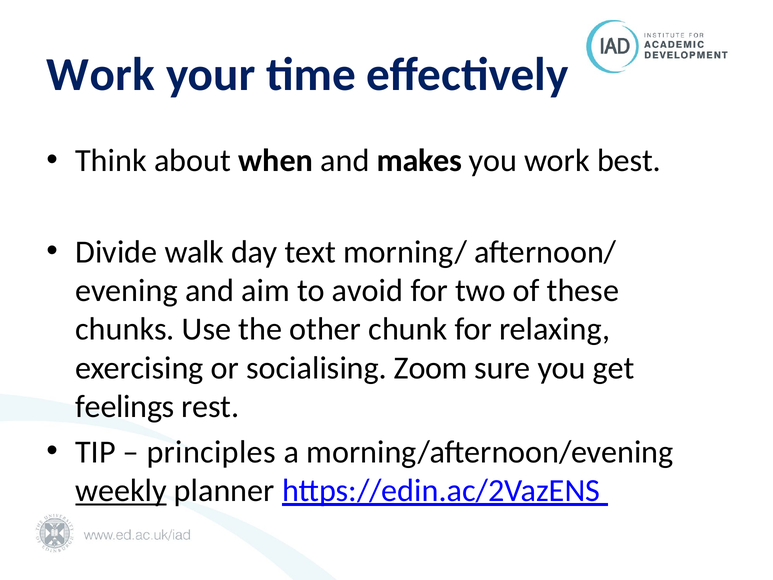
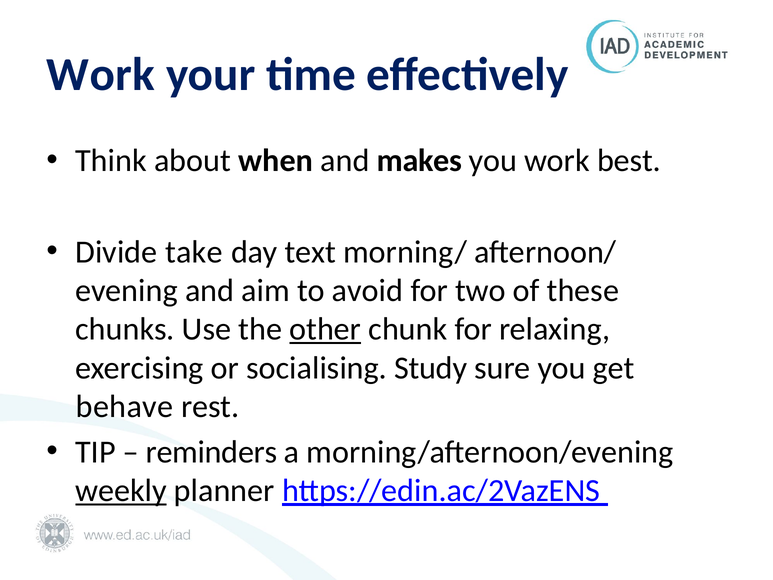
walk: walk -> take
other underline: none -> present
Zoom: Zoom -> Study
feelings: feelings -> behave
principles: principles -> reminders
